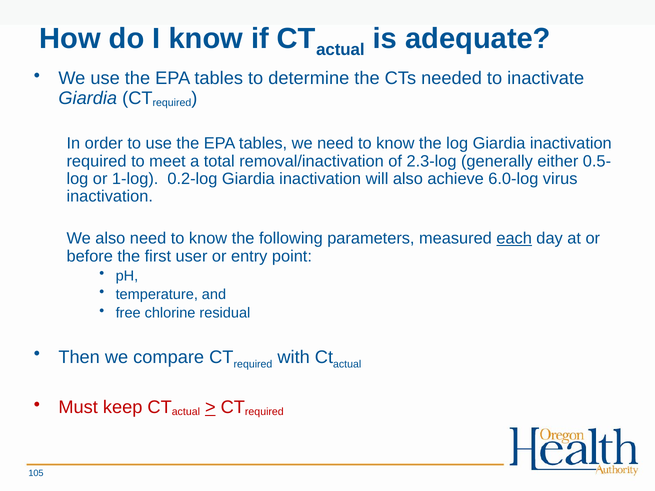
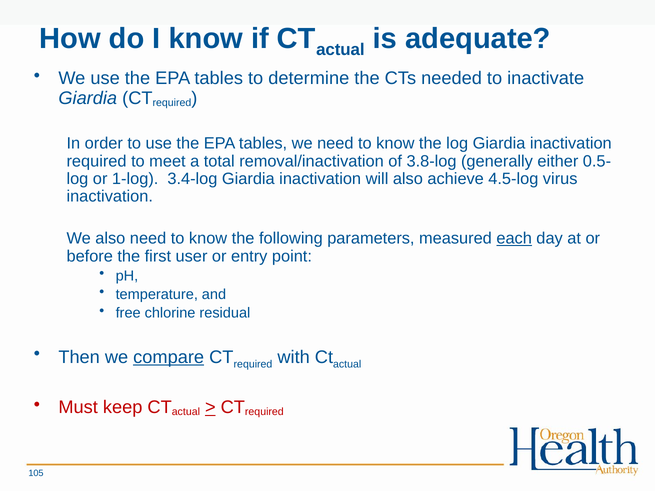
2.3-log: 2.3-log -> 3.8-log
0.2-log: 0.2-log -> 3.4-log
6.0-log: 6.0-log -> 4.5-log
compare underline: none -> present
